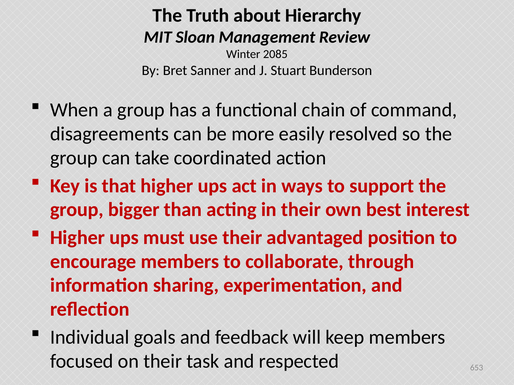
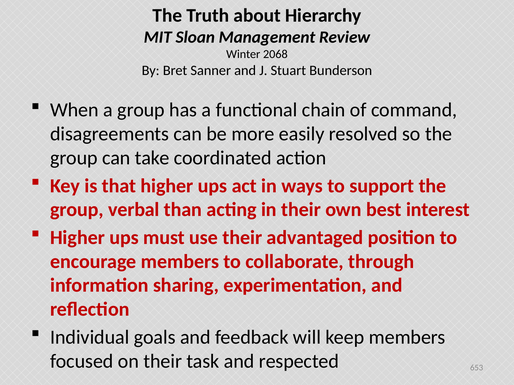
2085: 2085 -> 2068
bigger: bigger -> verbal
